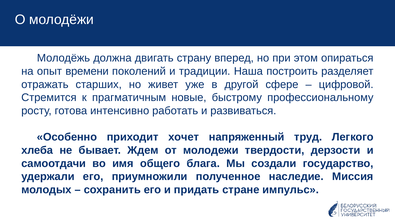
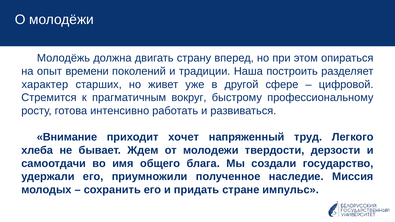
отражать: отражать -> характер
новые: новые -> вокруг
Особенно: Особенно -> Внимание
